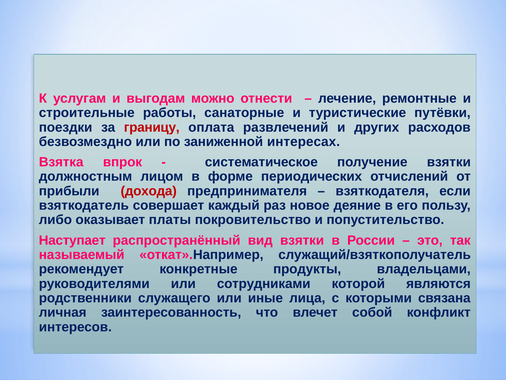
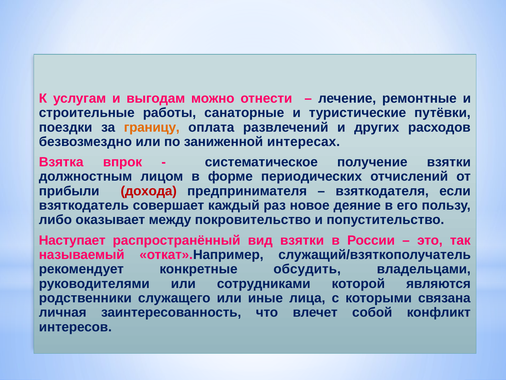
границу colour: red -> orange
платы: платы -> между
продукты: продукты -> обсудить
